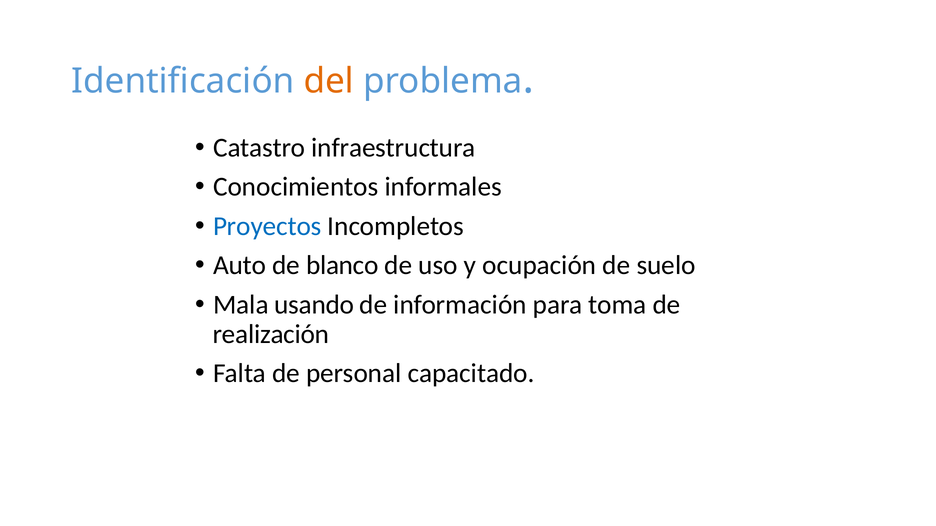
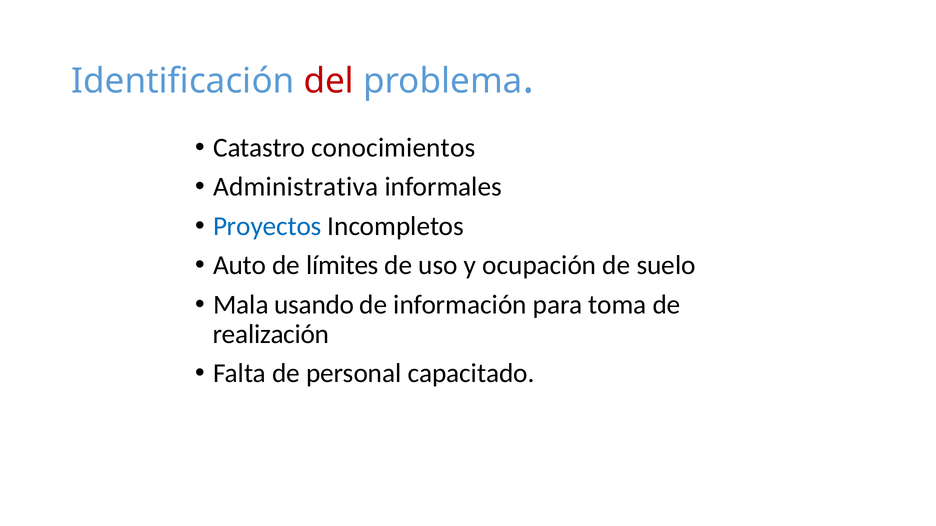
del colour: orange -> red
infraestructura: infraestructura -> conocimientos
Conocimientos: Conocimientos -> Administrativa
blanco: blanco -> límites
